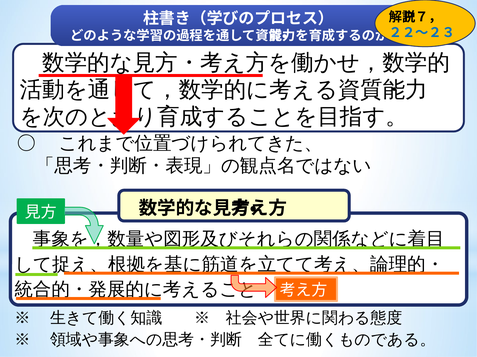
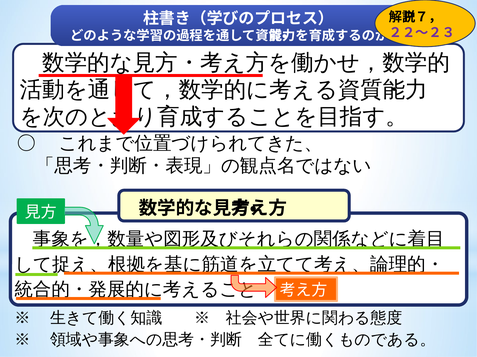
２２～２３ colour: blue -> purple
